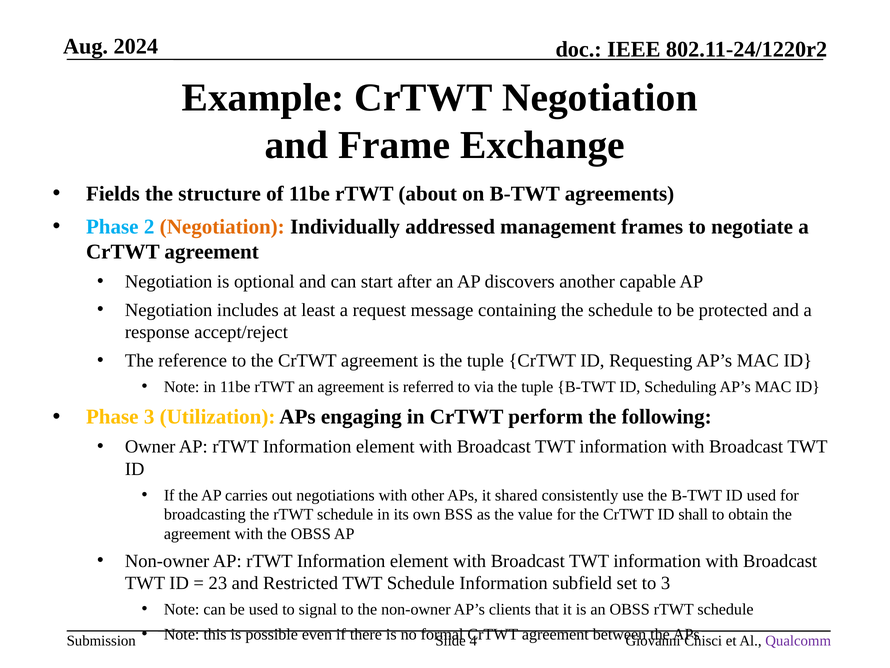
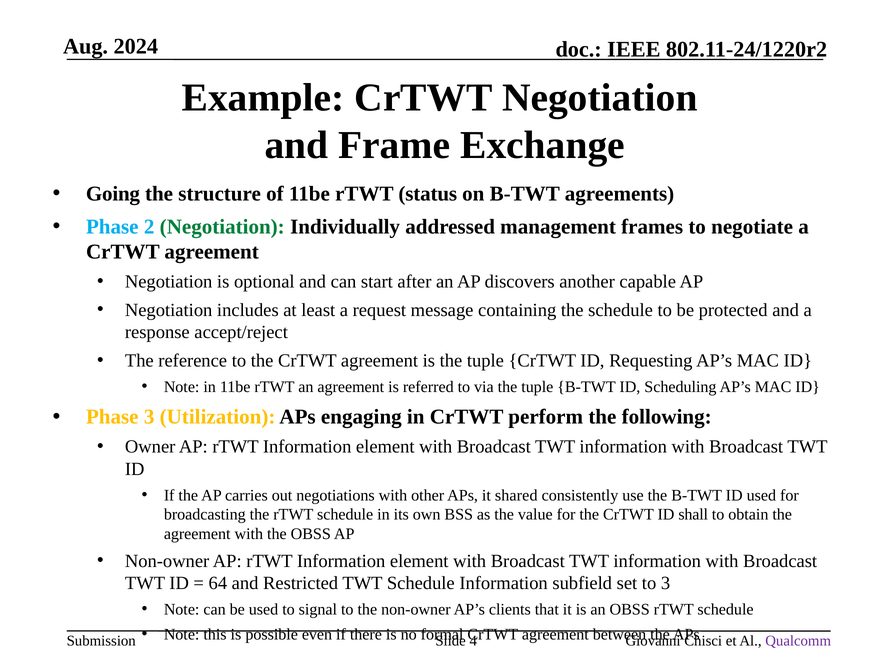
Fields: Fields -> Going
about: about -> status
Negotiation at (222, 226) colour: orange -> green
23: 23 -> 64
